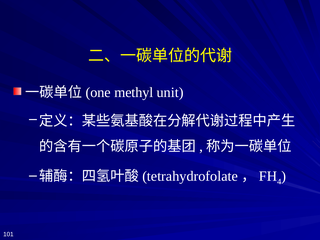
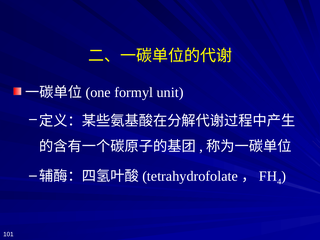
methyl: methyl -> formyl
